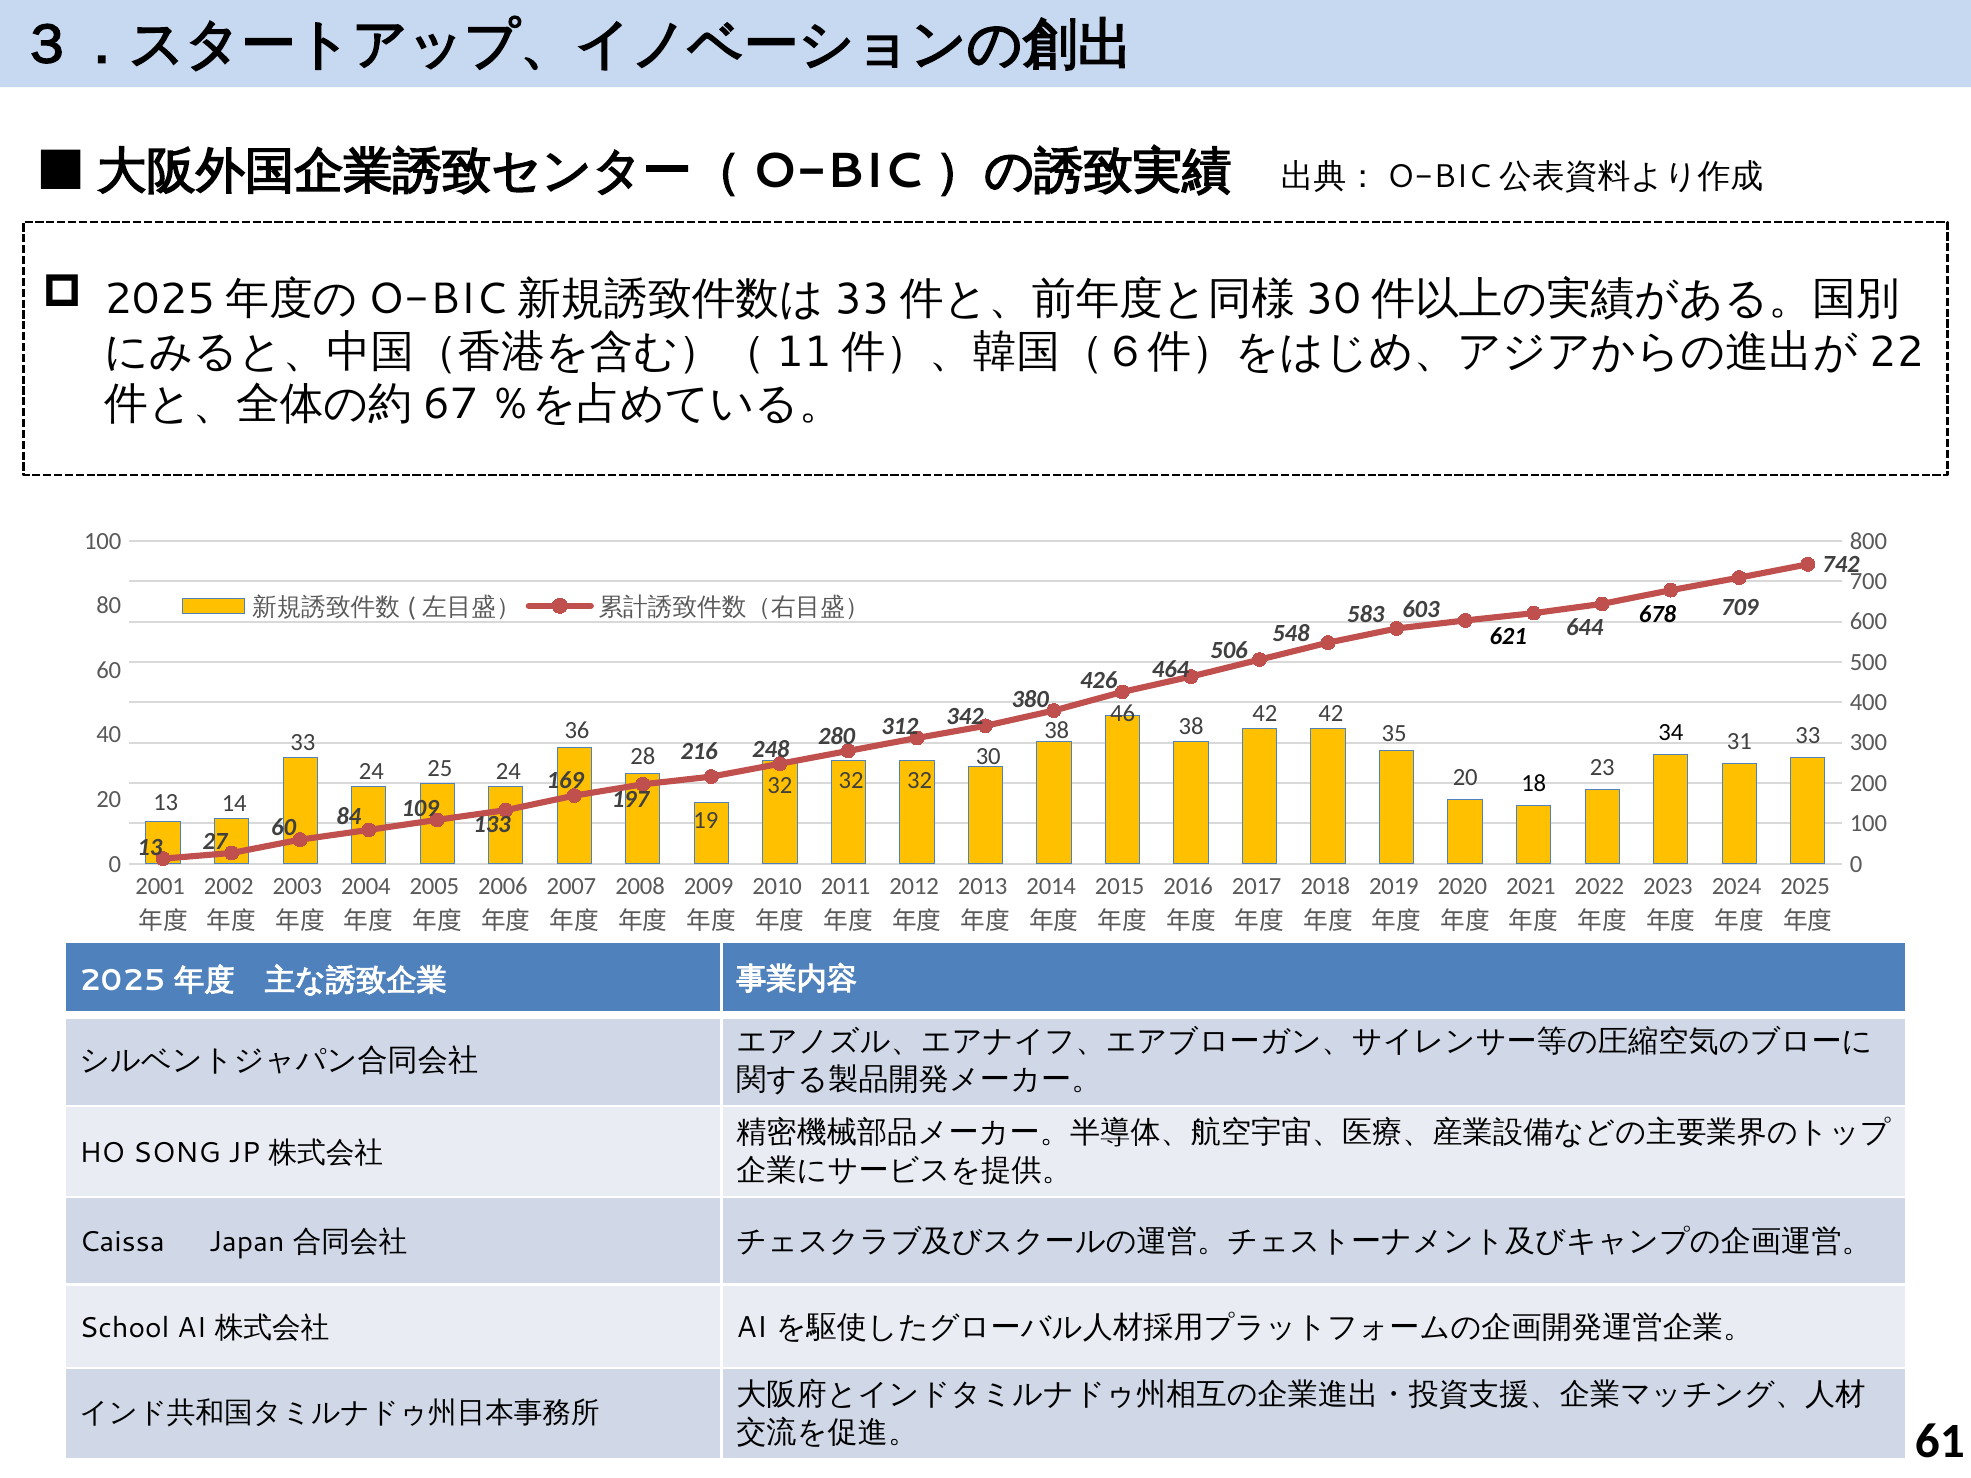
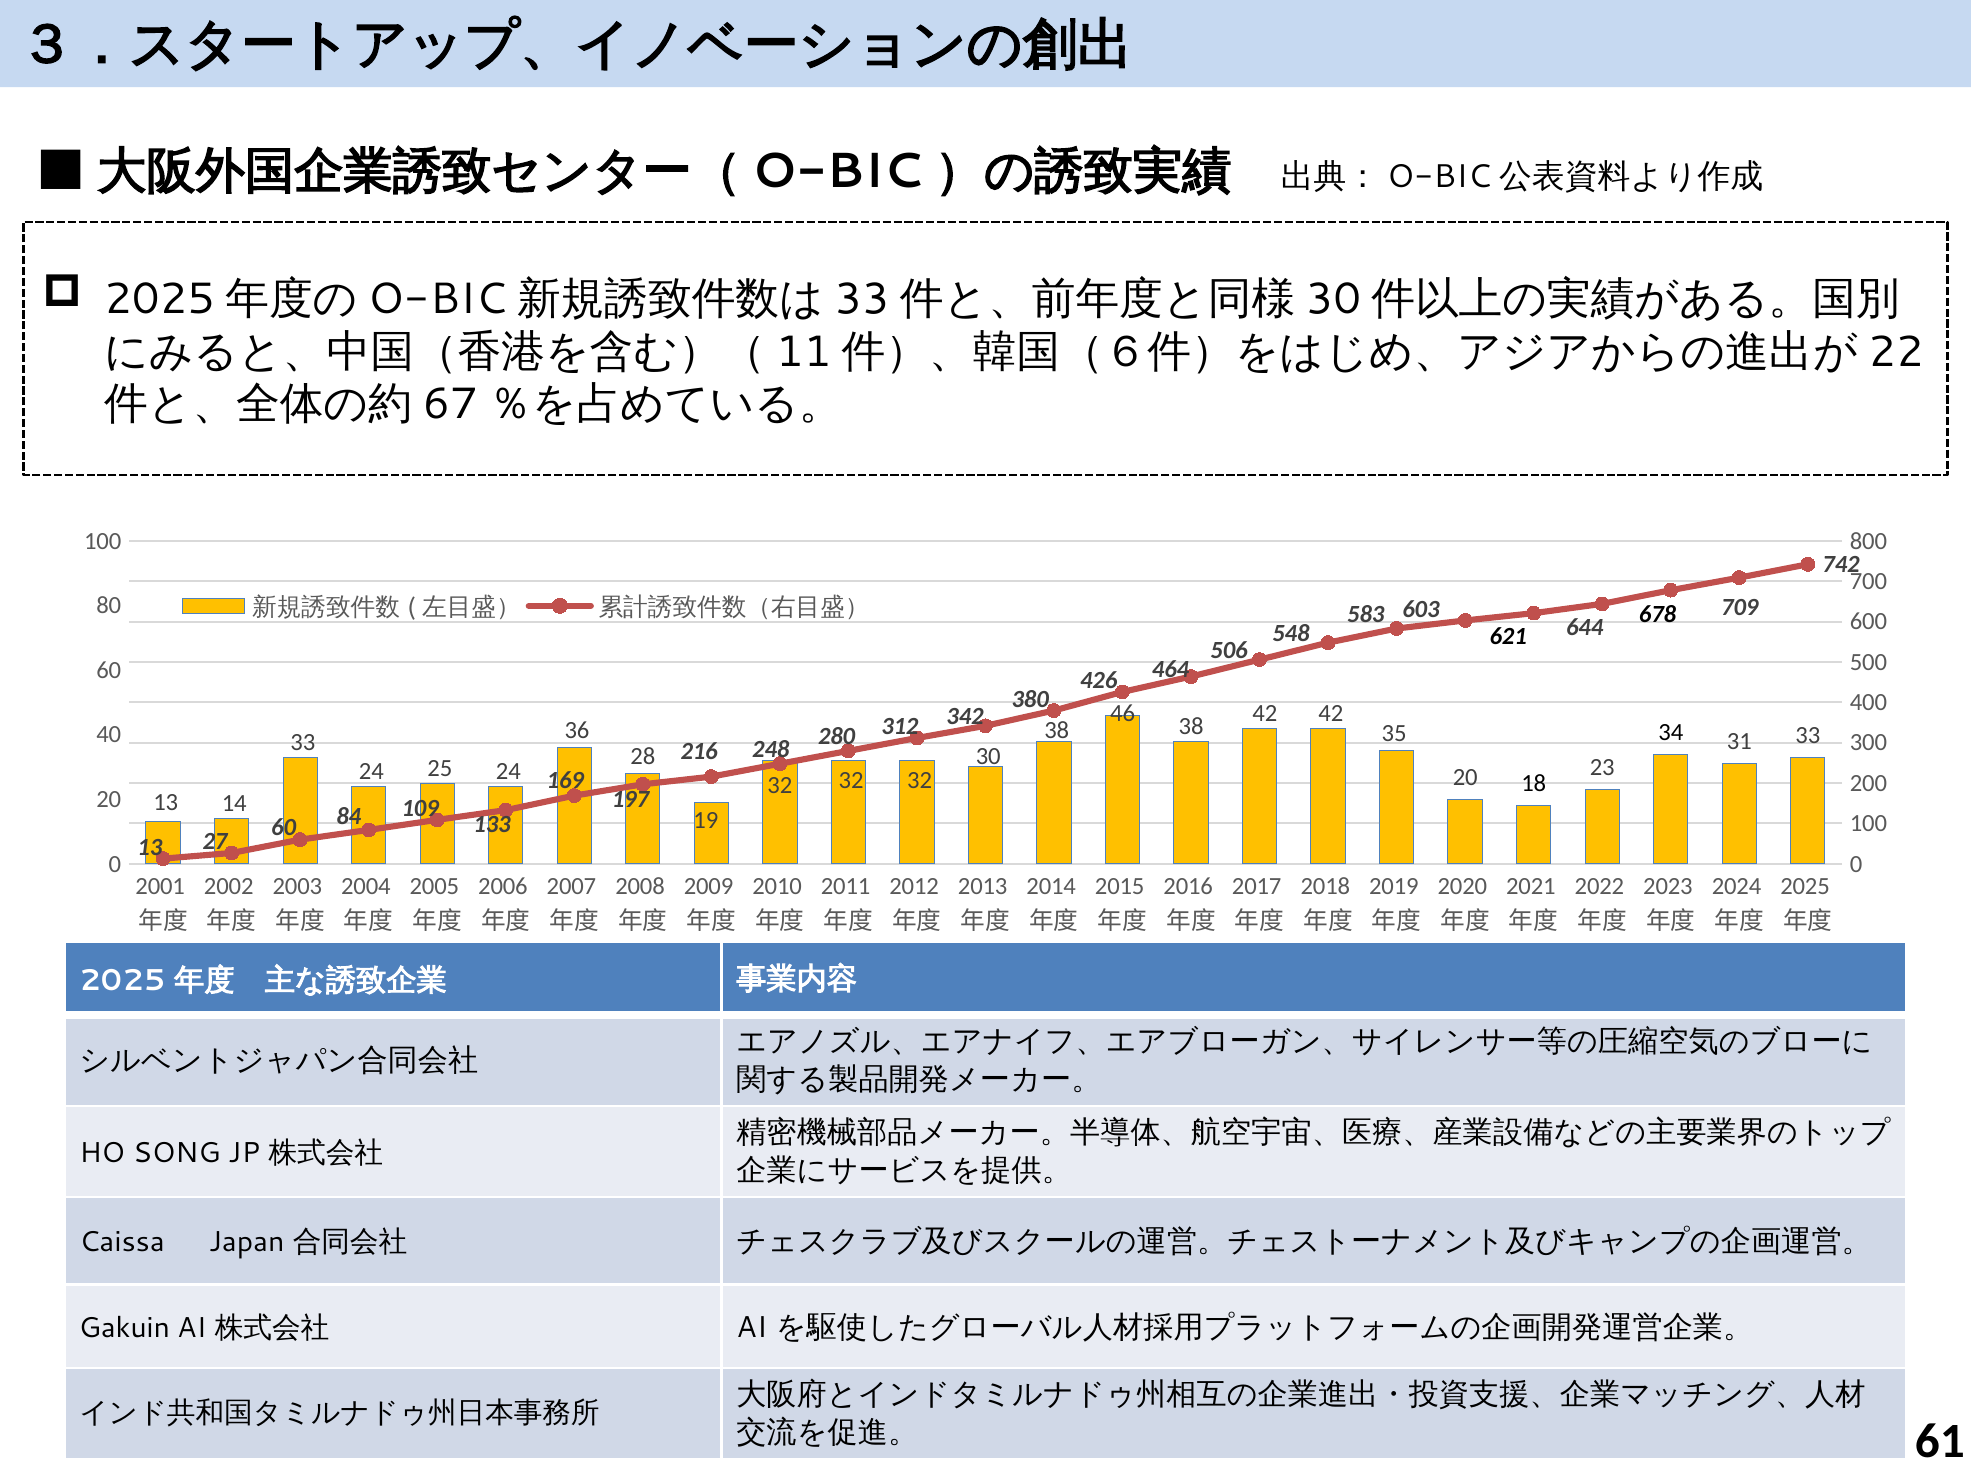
School: School -> Gakuin
